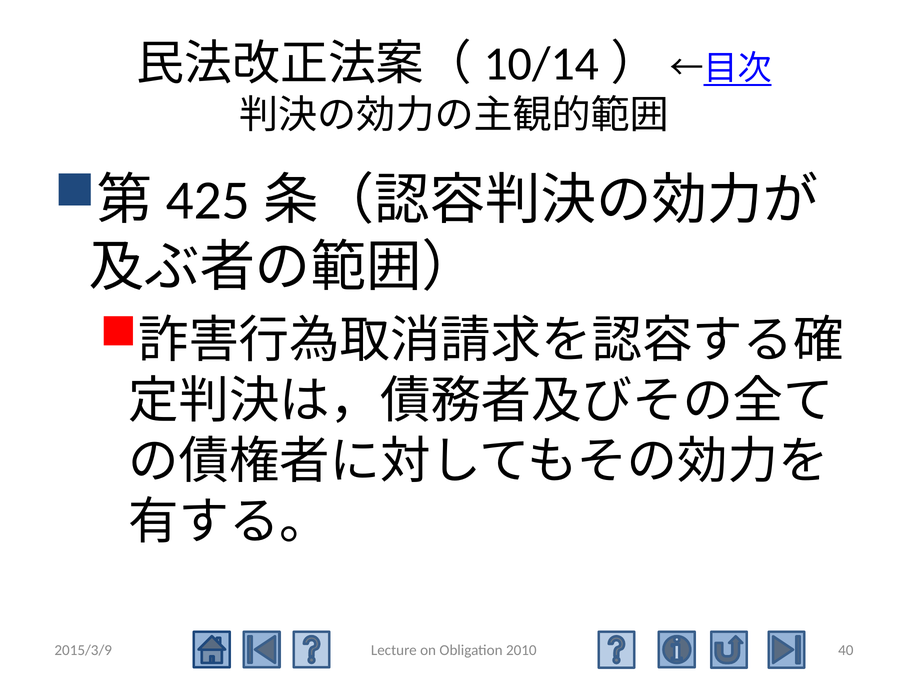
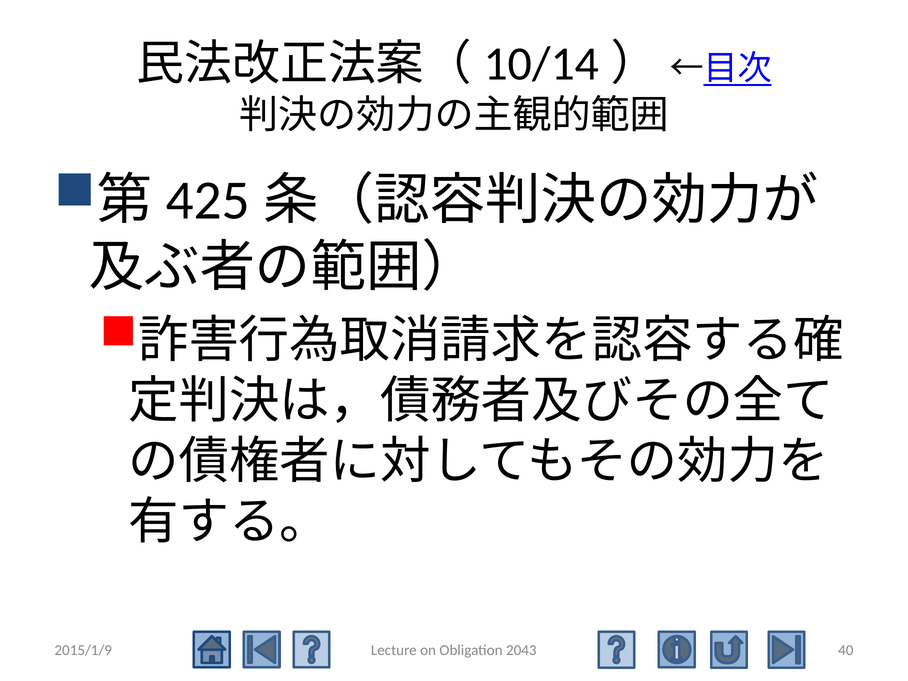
2015/3/9: 2015/3/9 -> 2015/1/9
2010: 2010 -> 2043
